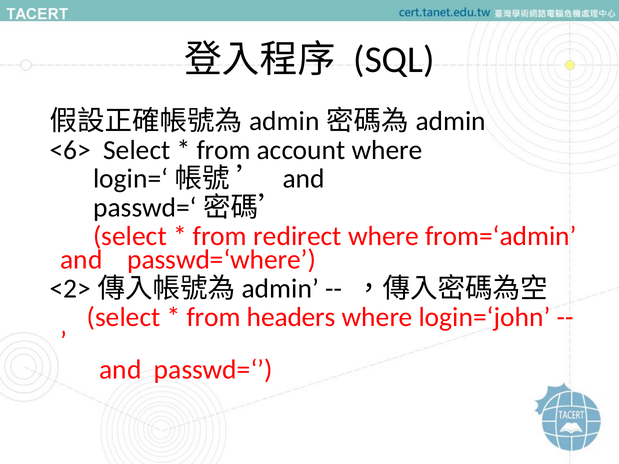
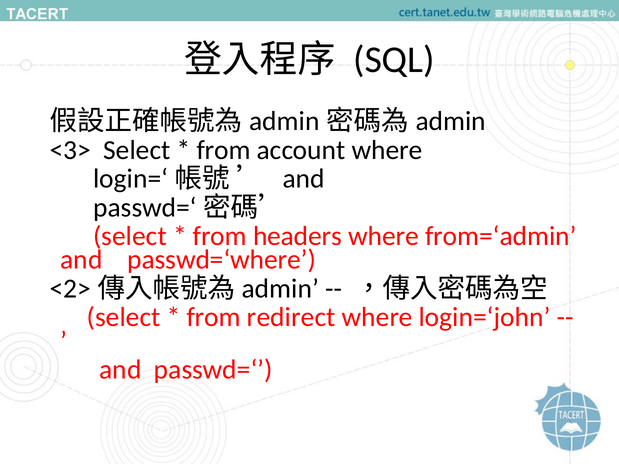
<6>: <6> -> <3>
redirect: redirect -> headers
headers: headers -> redirect
